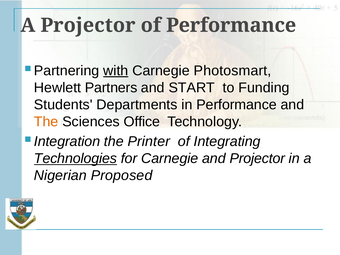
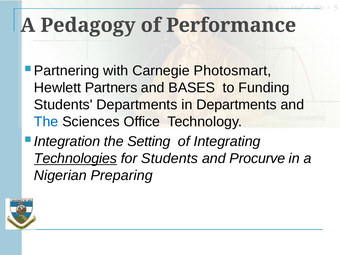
A Projector: Projector -> Pedagogy
with underline: present -> none
START: START -> BASES
in Performance: Performance -> Departments
The at (46, 122) colour: orange -> blue
Printer: Printer -> Setting
for Carnegie: Carnegie -> Students
and Projector: Projector -> Procurve
Proposed: Proposed -> Preparing
